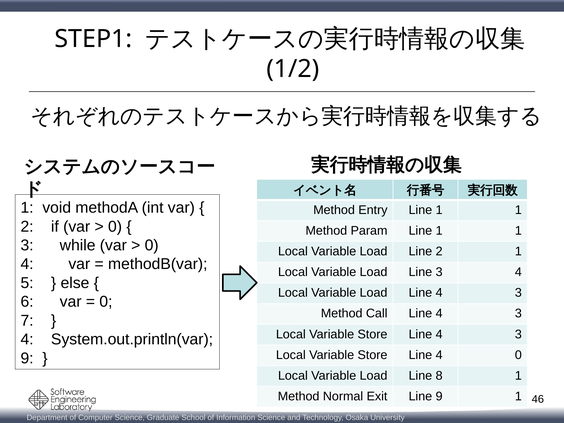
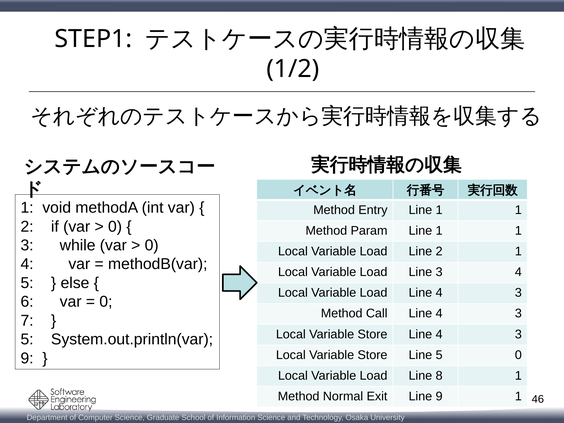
4 at (27, 339): 4 -> 5
4 at (439, 355): 4 -> 5
